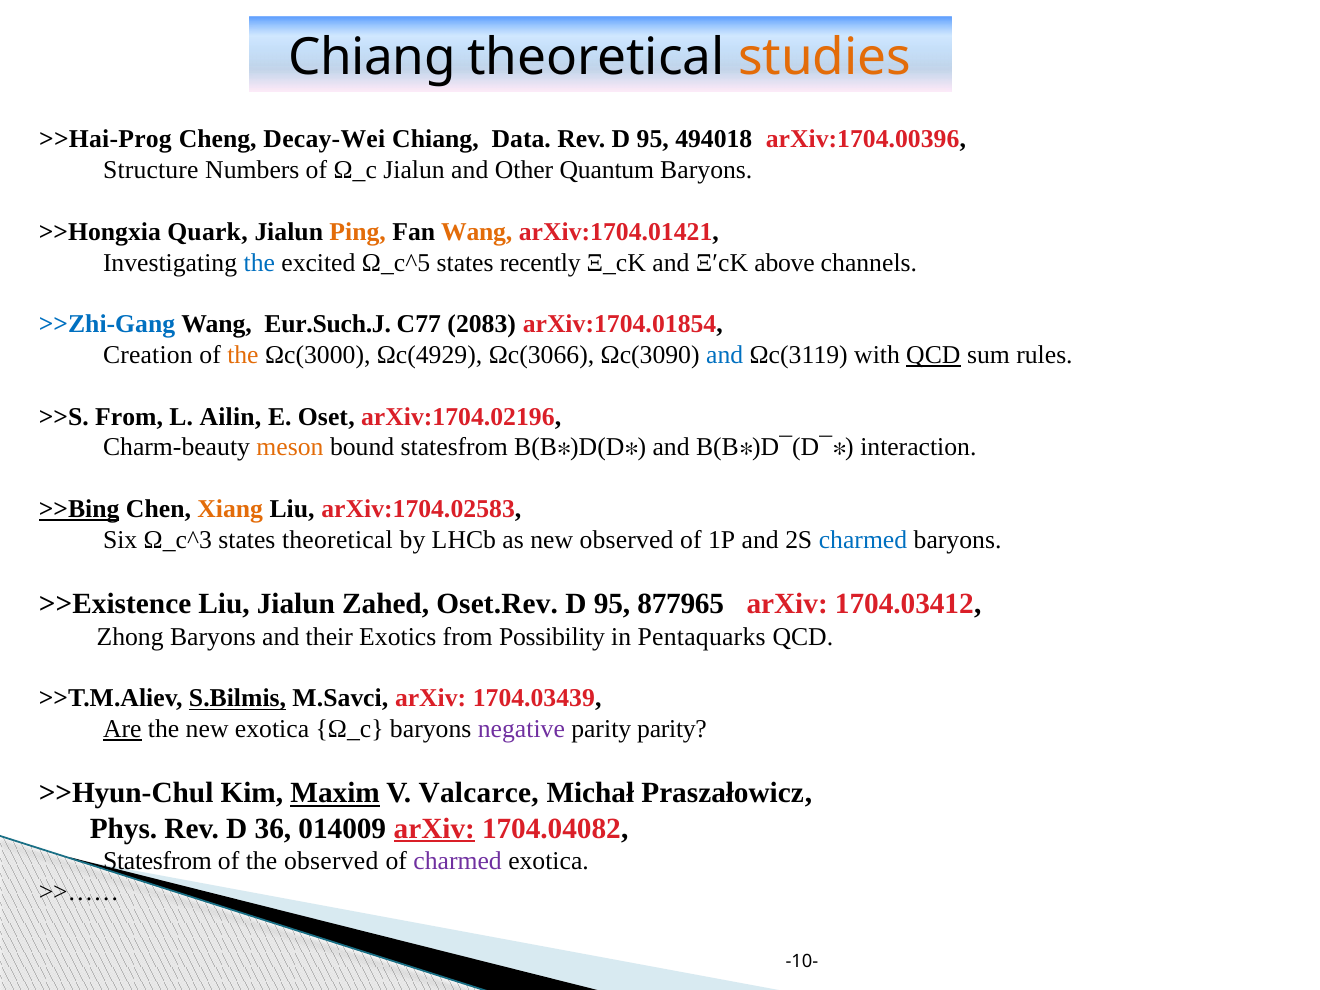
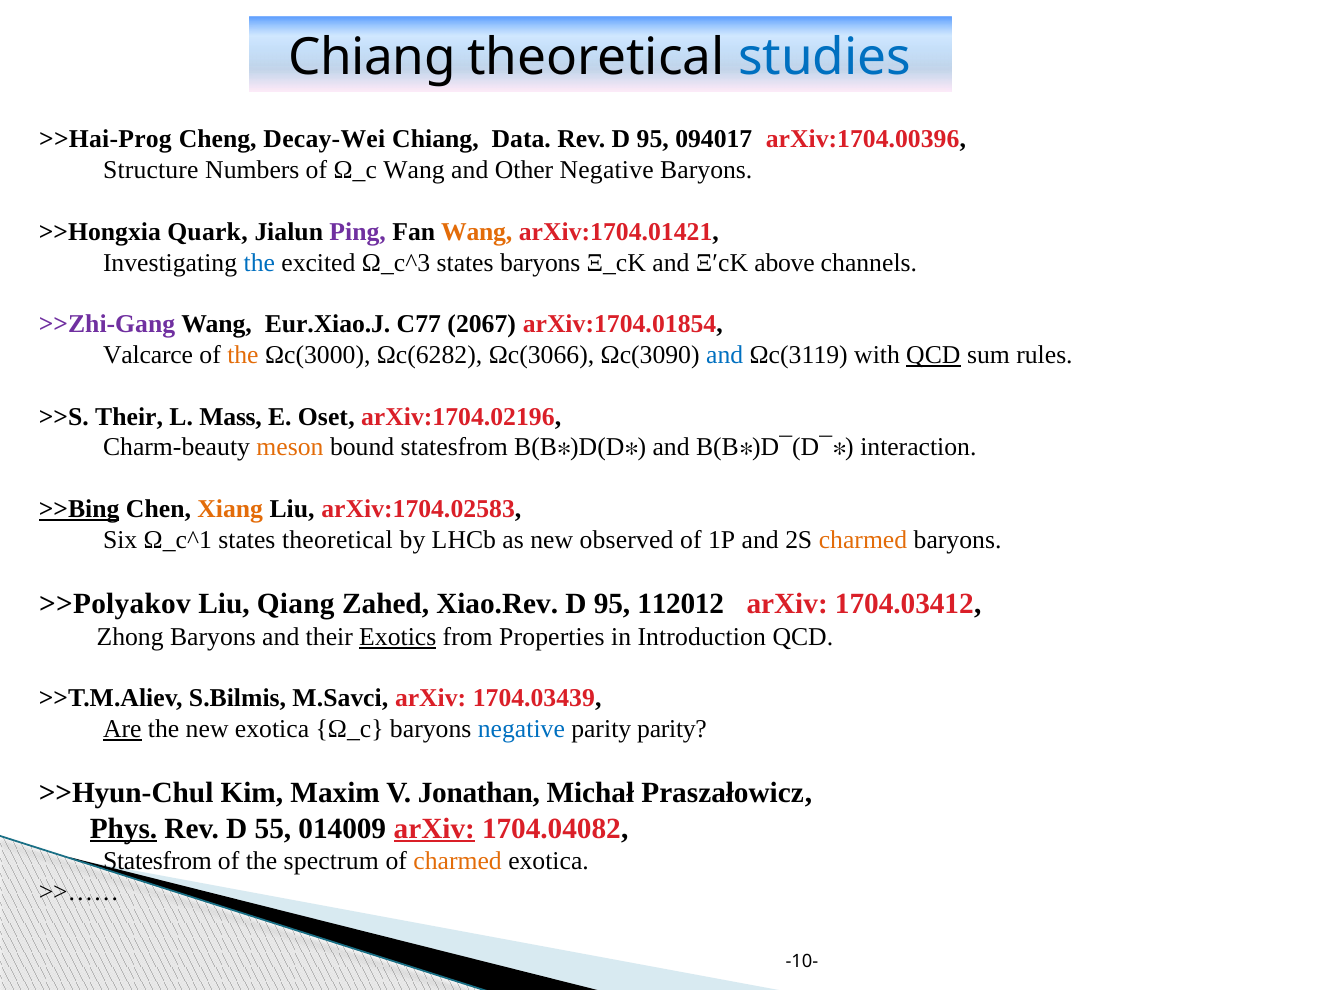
studies colour: orange -> blue
494018: 494018 -> 094017
Ω_c Jialun: Jialun -> Wang
Other Quantum: Quantum -> Negative
Ping colour: orange -> purple
Ω_c^5: Ω_c^5 -> Ω_c^3
states recently: recently -> baryons
>>Zhi-Gang colour: blue -> purple
Eur.Such.J: Eur.Such.J -> Eur.Xiao.J
2083: 2083 -> 2067
Creation: Creation -> Valcarce
Ωc(4929: Ωc(4929 -> Ωc(6282
>>S From: From -> Their
Ailin: Ailin -> Mass
Ω_c^3: Ω_c^3 -> Ω_c^1
charmed at (863, 540) colour: blue -> orange
>>Existence: >>Existence -> >>Polyakov
Liu Jialun: Jialun -> Qiang
Oset.Rev: Oset.Rev -> Xiao.Rev
877965: 877965 -> 112012
Exotics underline: none -> present
Possibility: Possibility -> Properties
Pentaquarks: Pentaquarks -> Introduction
S.Bilmis underline: present -> none
negative at (521, 729) colour: purple -> blue
Maxim underline: present -> none
Valcarce: Valcarce -> Jonathan
Phys underline: none -> present
36: 36 -> 55
the observed: observed -> spectrum
charmed at (458, 861) colour: purple -> orange
